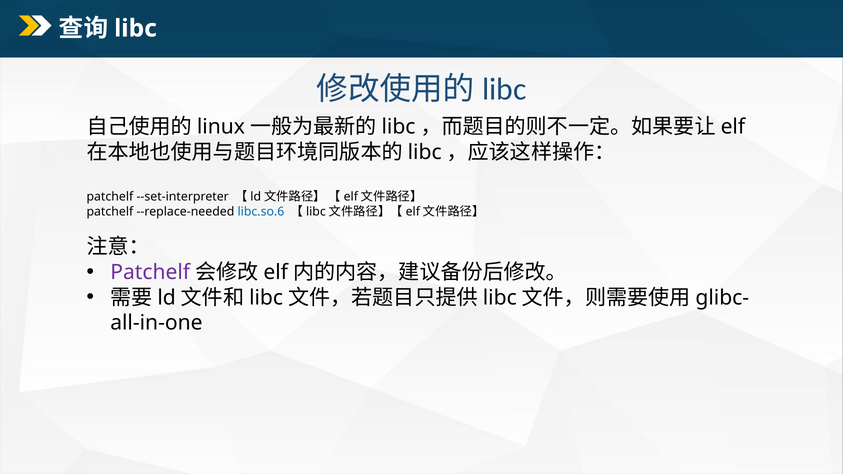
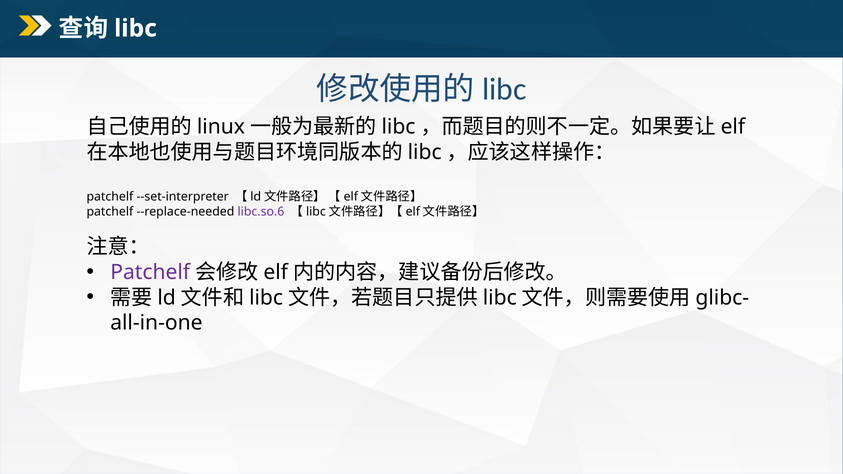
libc.so.6 colour: blue -> purple
